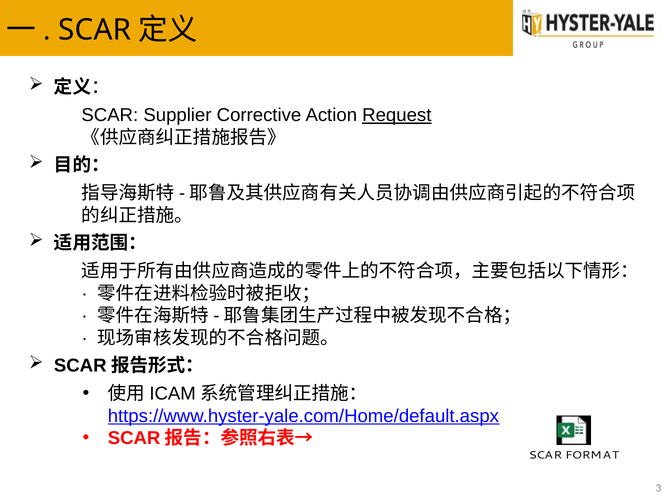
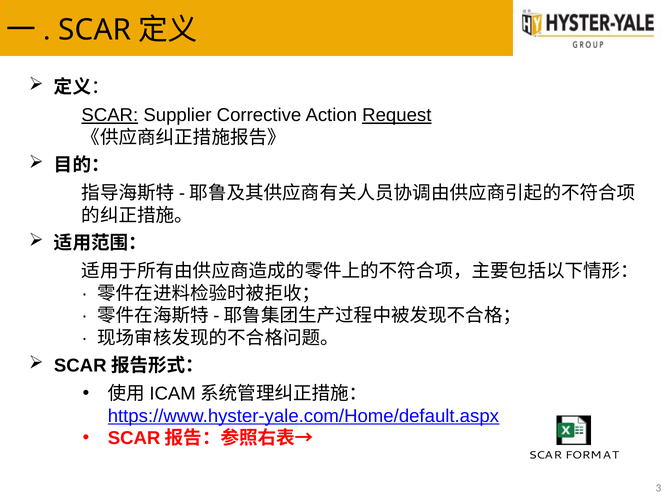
SCAR at (110, 115) underline: none -> present
